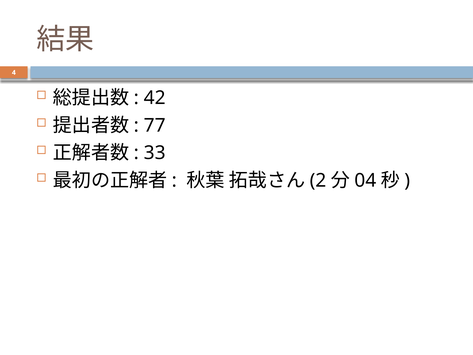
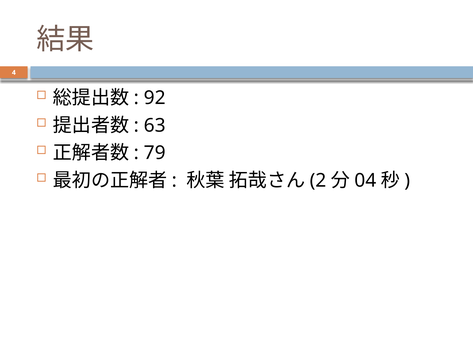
42: 42 -> 92
77: 77 -> 63
33: 33 -> 79
